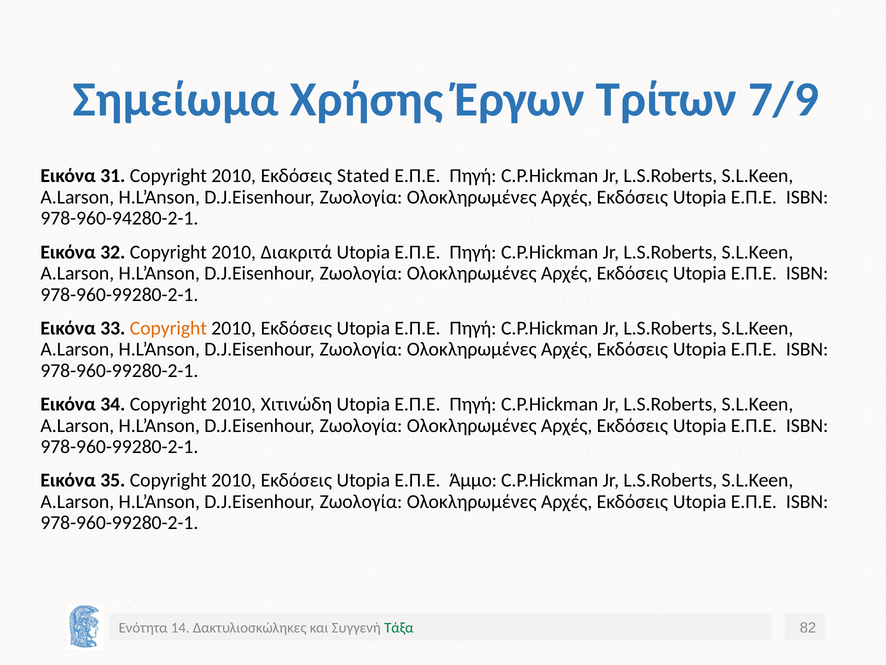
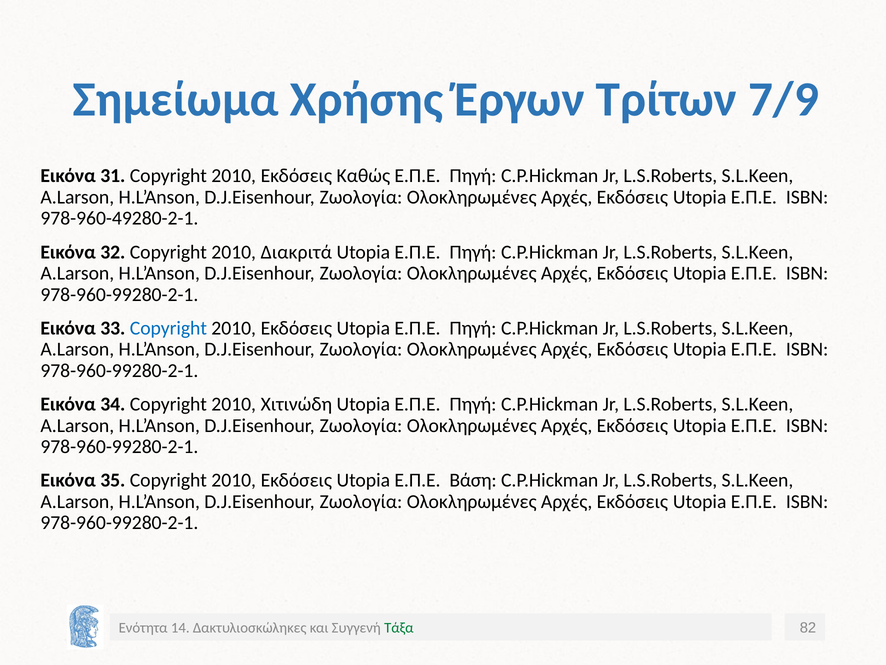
Stated: Stated -> Καθώς
978-960-94280-2-1: 978-960-94280-2-1 -> 978-960-49280-2-1
Copyright at (168, 328) colour: orange -> blue
Άμμο: Άμμο -> Βάση
